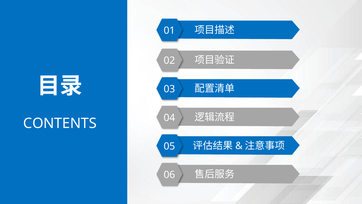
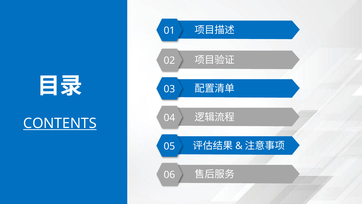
CONTENTS underline: none -> present
